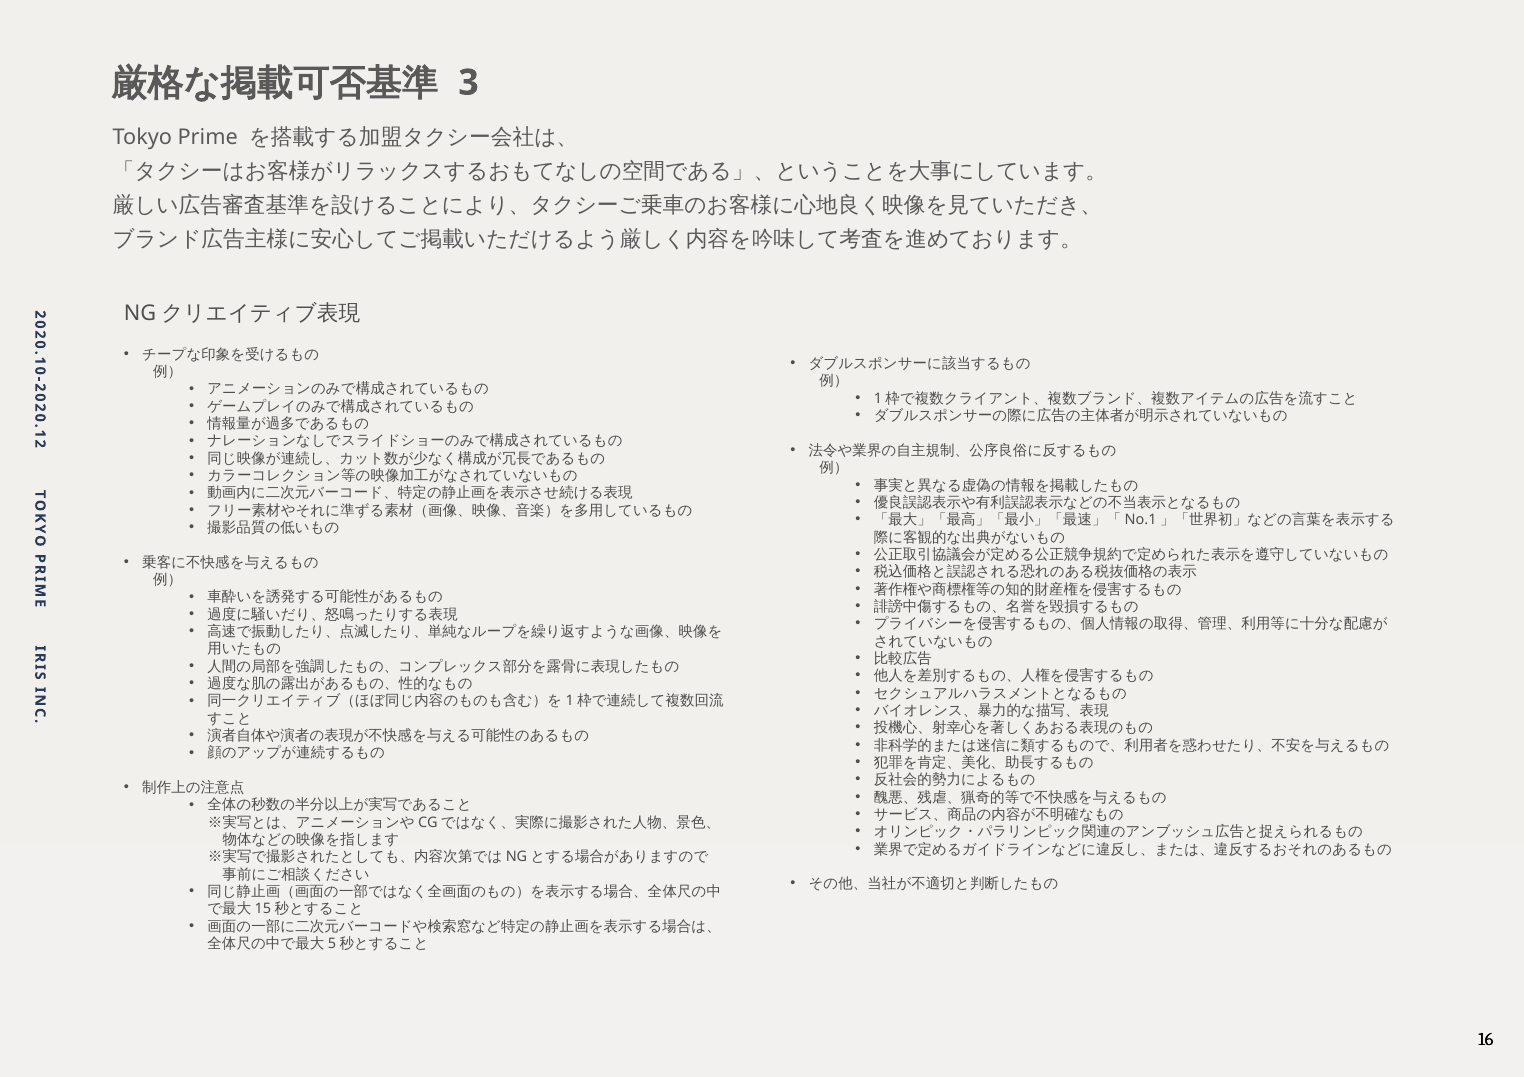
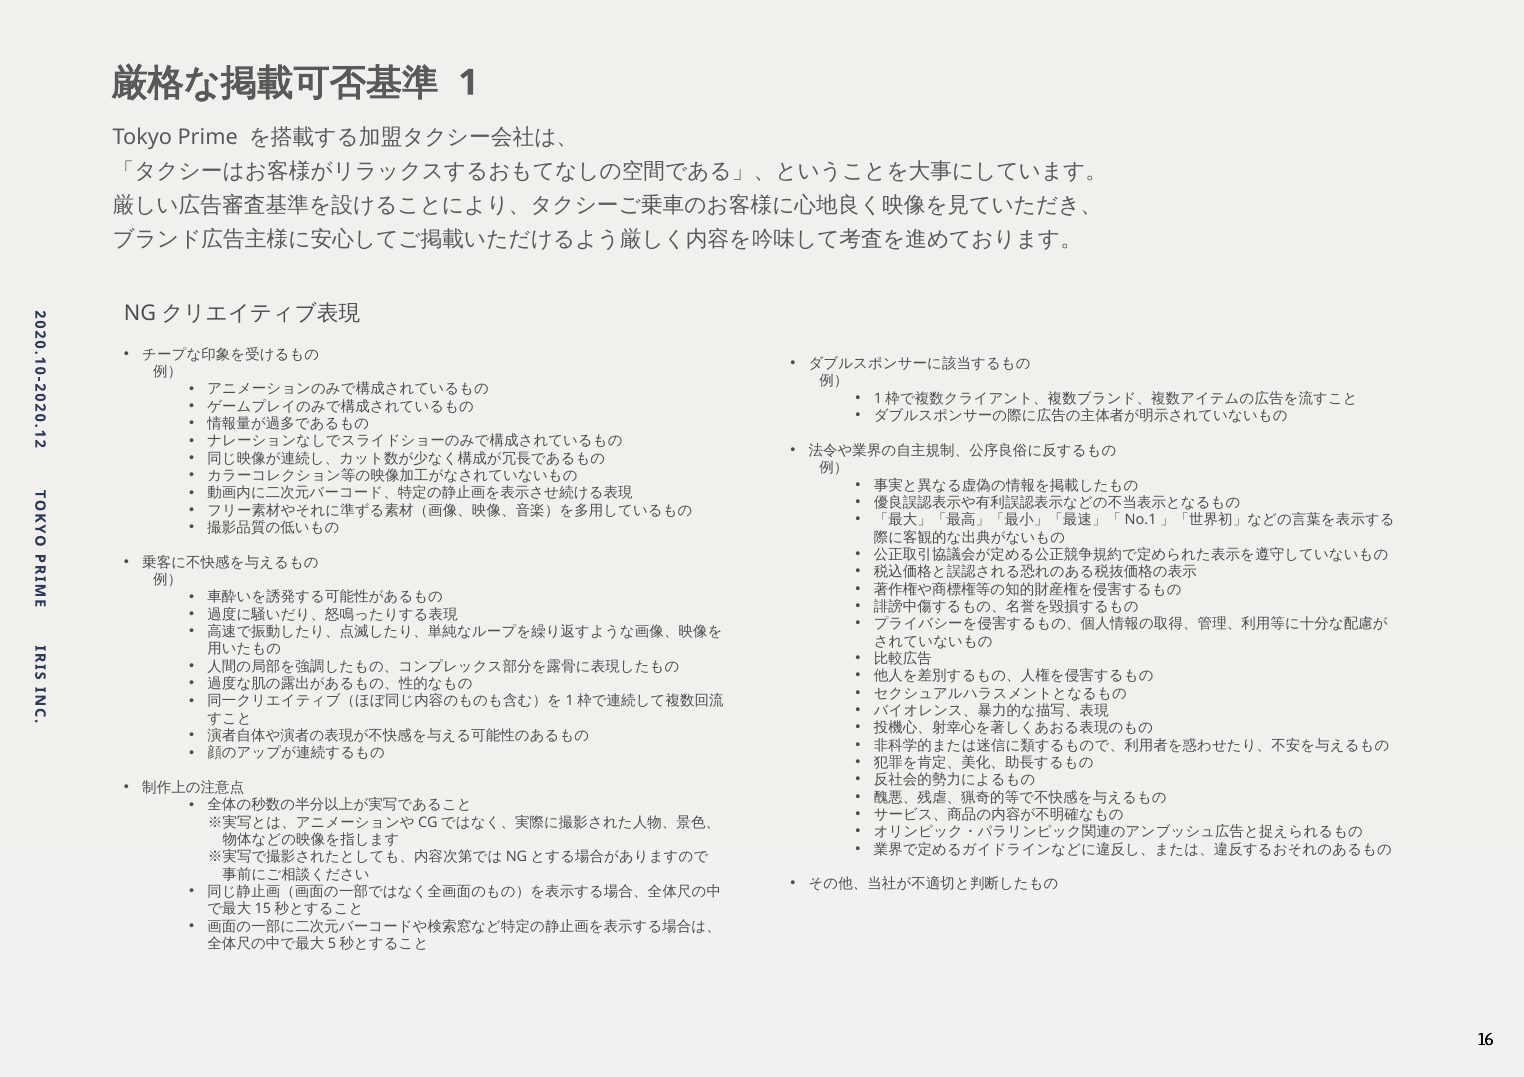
3 at (469, 83): 3 -> 1
